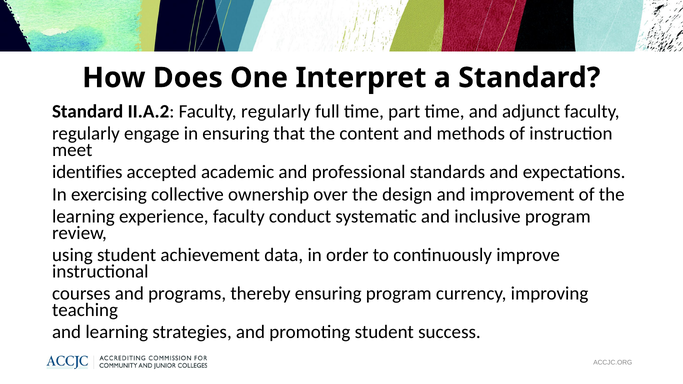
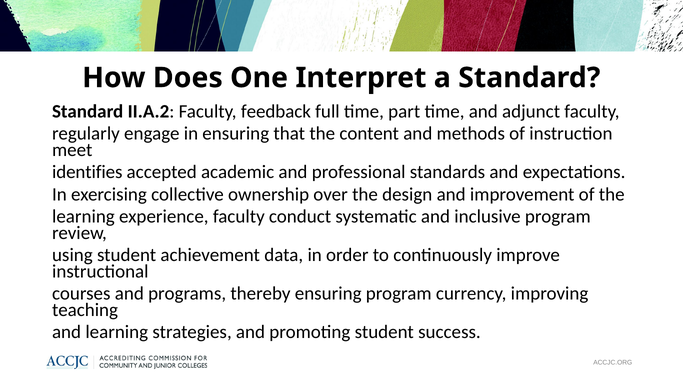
II.A.2 Faculty regularly: regularly -> feedback
